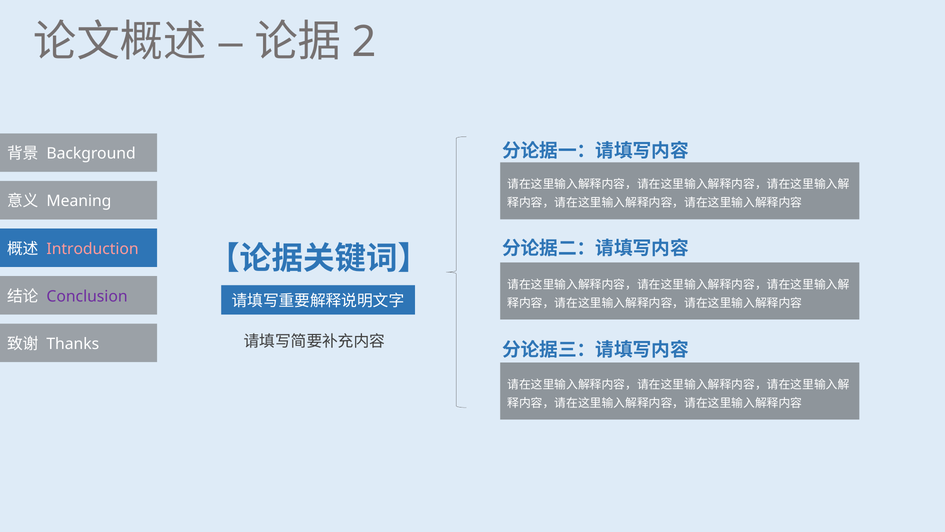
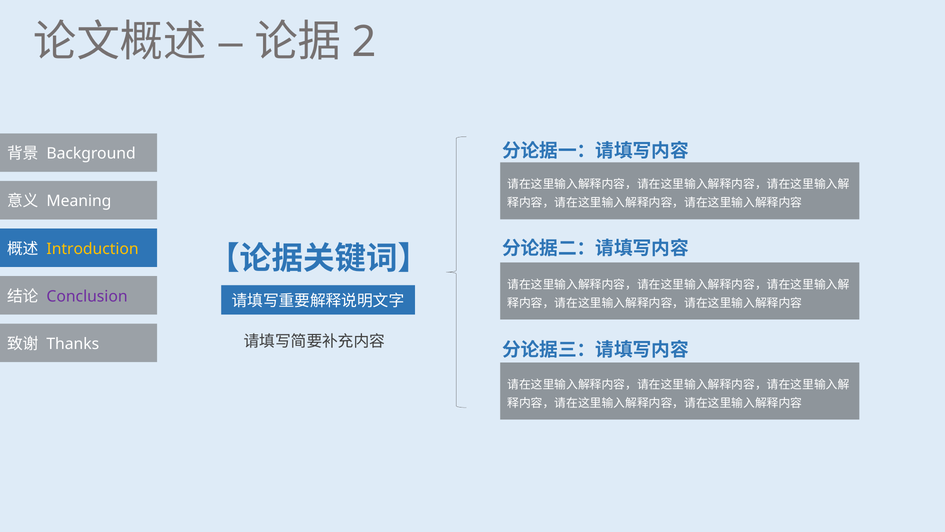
Introduction colour: pink -> yellow
